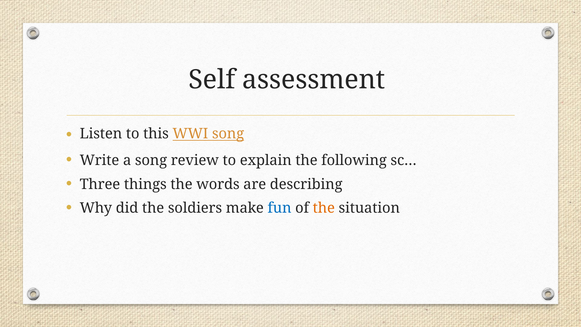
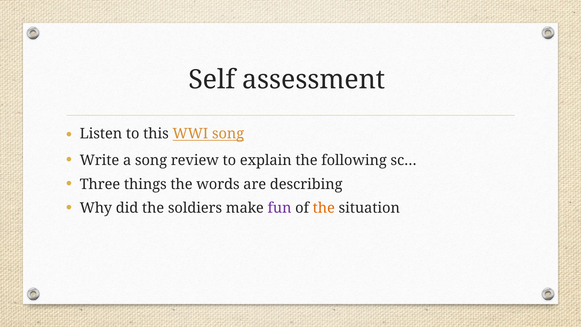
fun colour: blue -> purple
